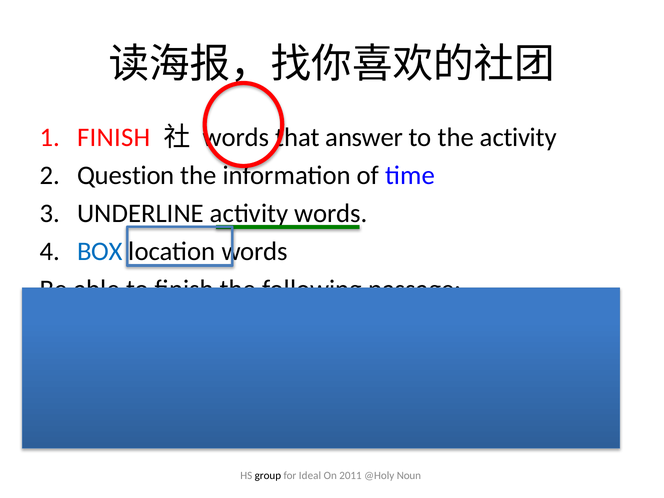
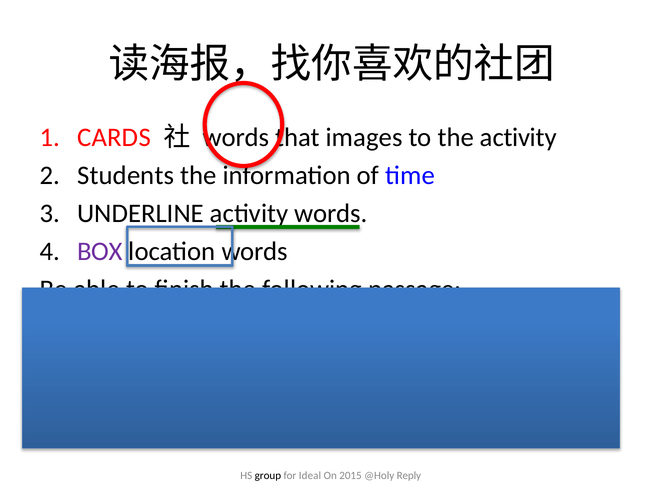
FINISH at (114, 137): FINISH -> CARDS
answer: answer -> images
Question: Question -> Students
BOX colour: blue -> purple
2011: 2011 -> 2015
Noun: Noun -> Reply
